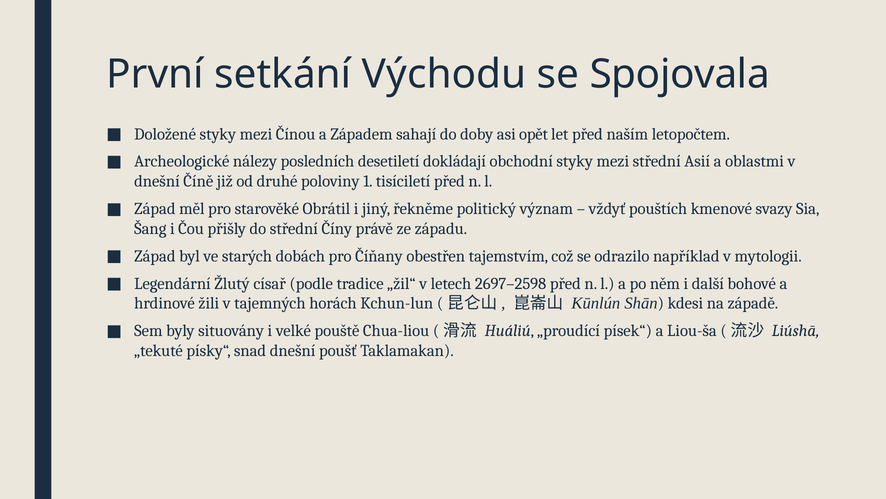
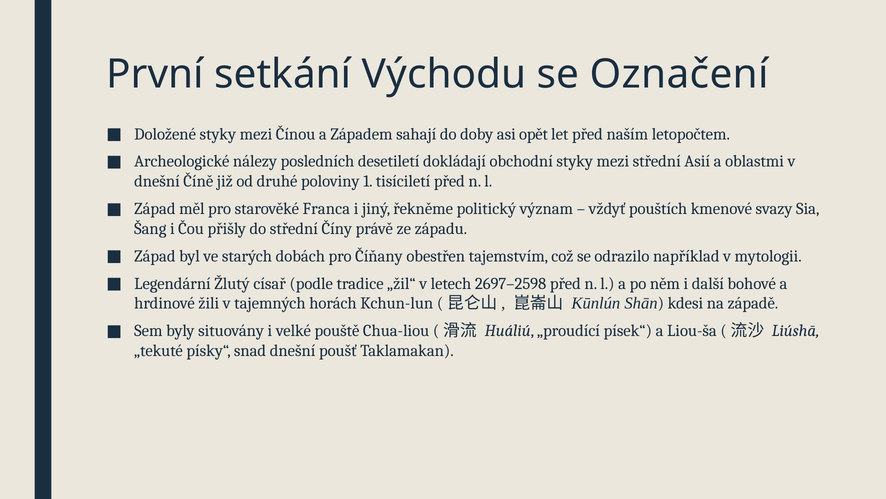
Spojovala: Spojovala -> Označení
Obrátil: Obrátil -> Franca
